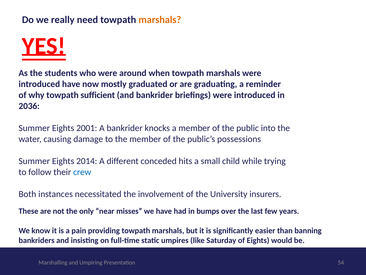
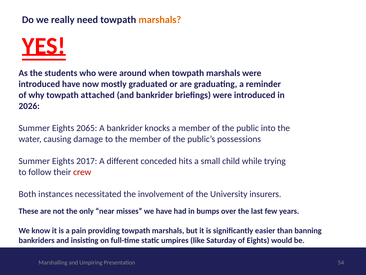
sufficient: sufficient -> attached
2036: 2036 -> 2026
2001: 2001 -> 2065
2014: 2014 -> 2017
crew colour: blue -> red
